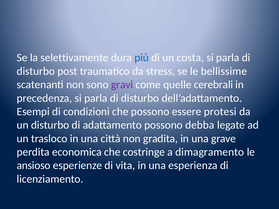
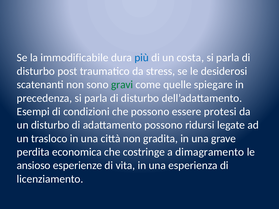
selettivamente: selettivamente -> immodificabile
bellissime: bellissime -> desiderosi
gravi colour: purple -> green
cerebrali: cerebrali -> spiegare
debba: debba -> ridursi
